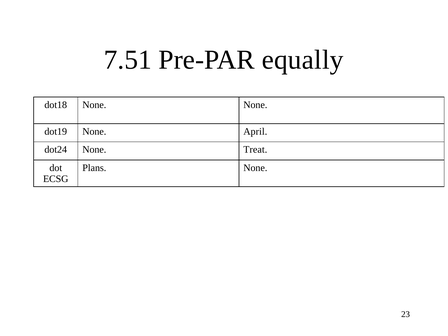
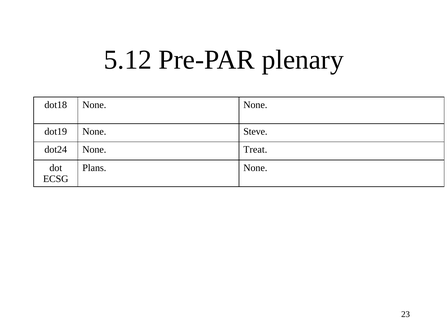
7.51: 7.51 -> 5.12
equally: equally -> plenary
April: April -> Steve
